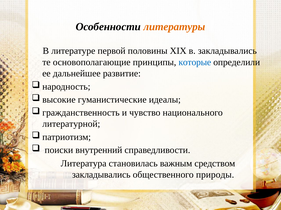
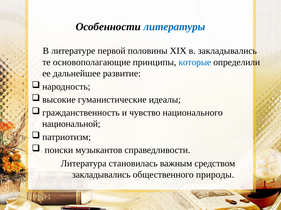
литературы colour: orange -> blue
литературной: литературной -> национальной
внутренний: внутренний -> музыкантов
